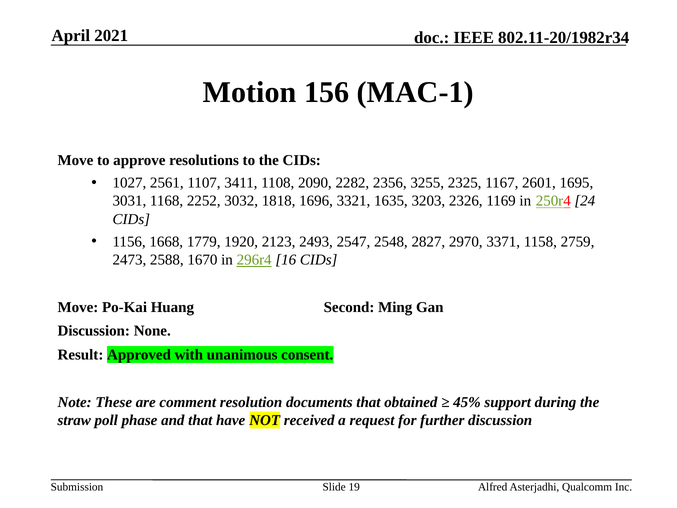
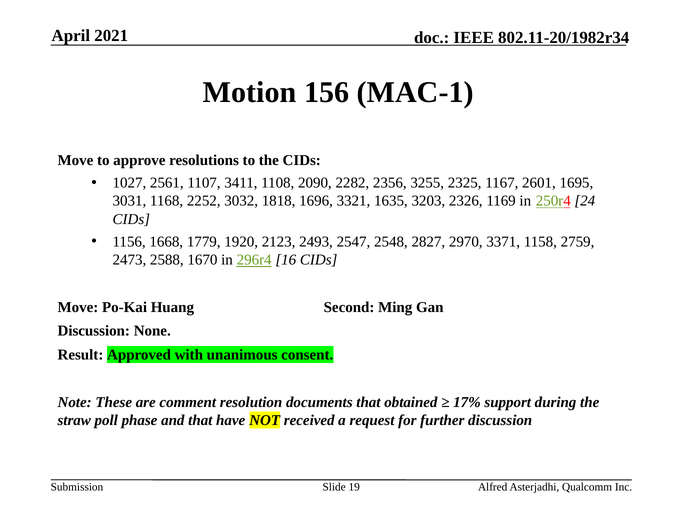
45%: 45% -> 17%
